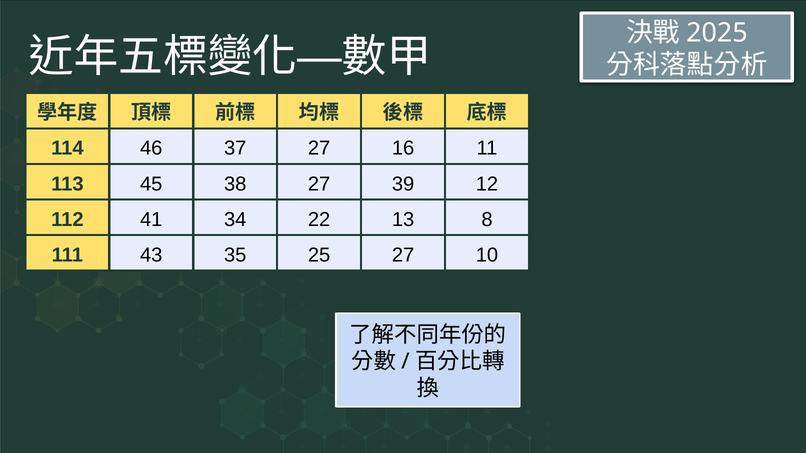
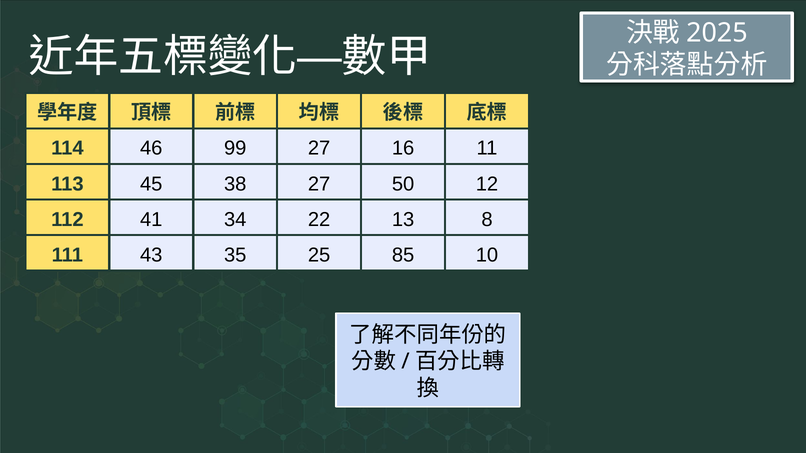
37: 37 -> 99
39: 39 -> 50
25 27: 27 -> 85
